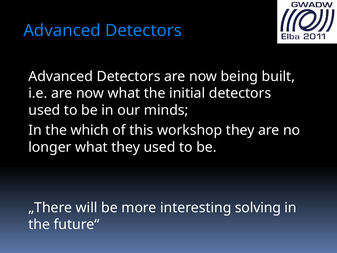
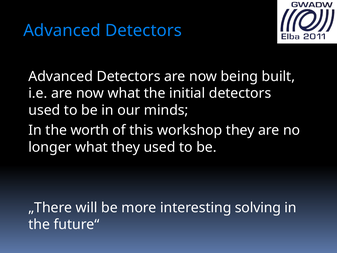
which: which -> worth
